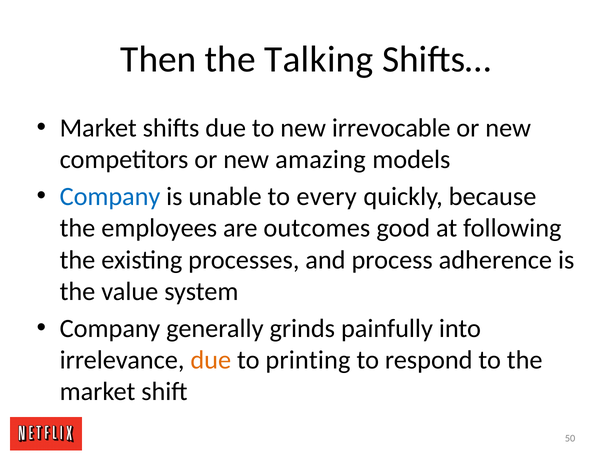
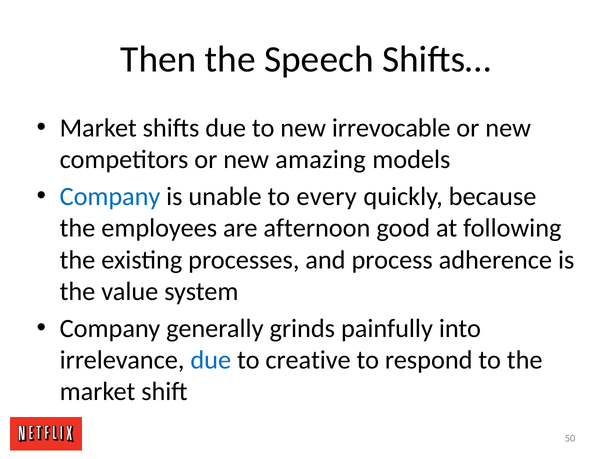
Talking: Talking -> Speech
outcomes: outcomes -> afternoon
due at (211, 360) colour: orange -> blue
printing: printing -> creative
